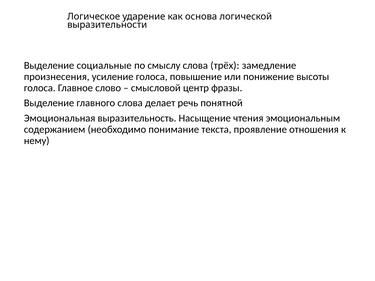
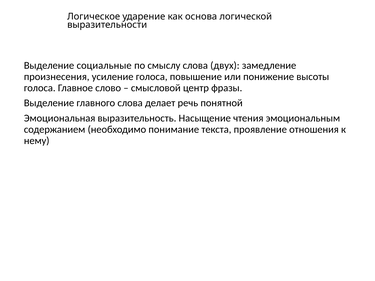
трёх: трёх -> двух
